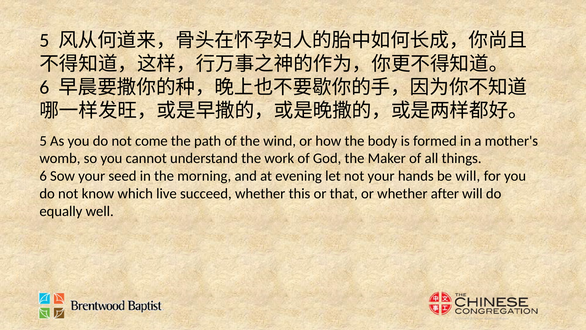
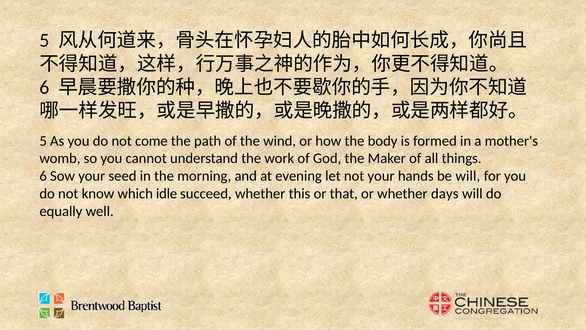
live: live -> idle
after: after -> days
